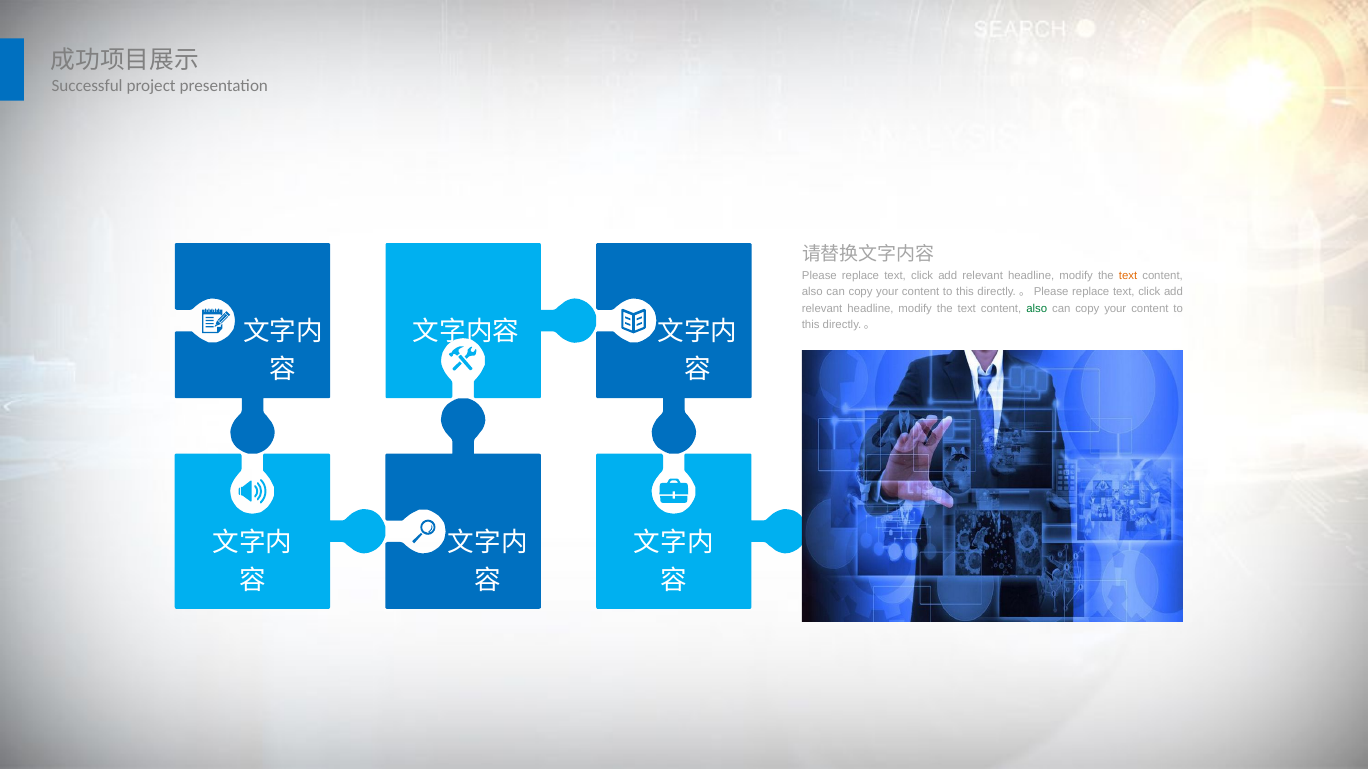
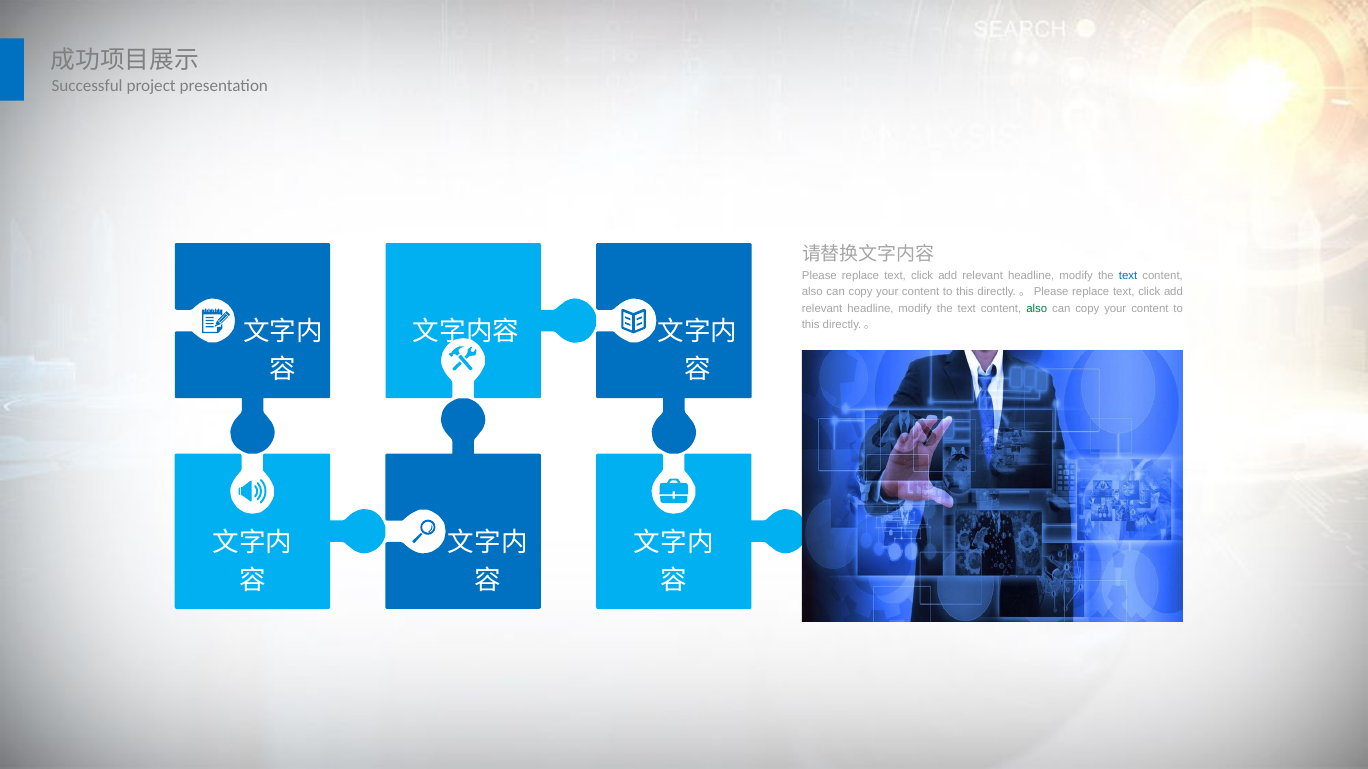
text at (1128, 276) colour: orange -> blue
